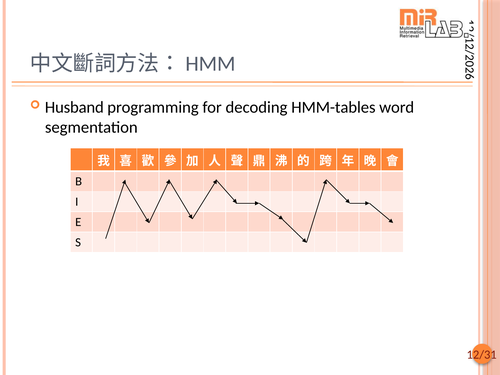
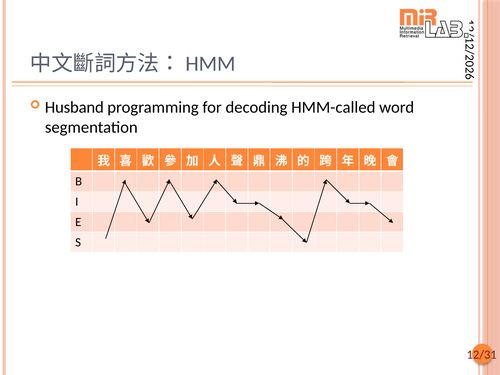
HMM-tables: HMM-tables -> HMM-called
